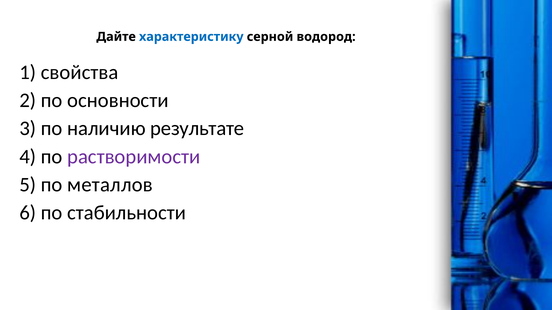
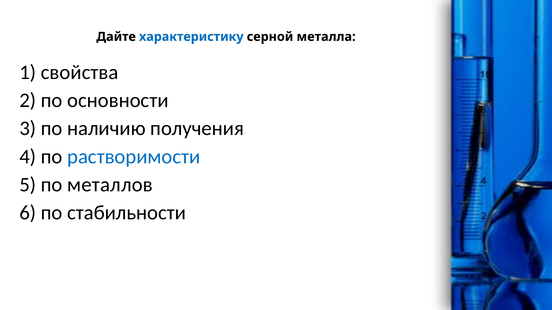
водород: водород -> металла
результате: результате -> получения
растворимости colour: purple -> blue
